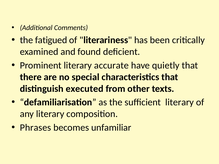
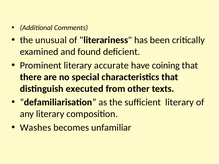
fatigued: fatigued -> unusual
quietly: quietly -> coining
Phrases: Phrases -> Washes
